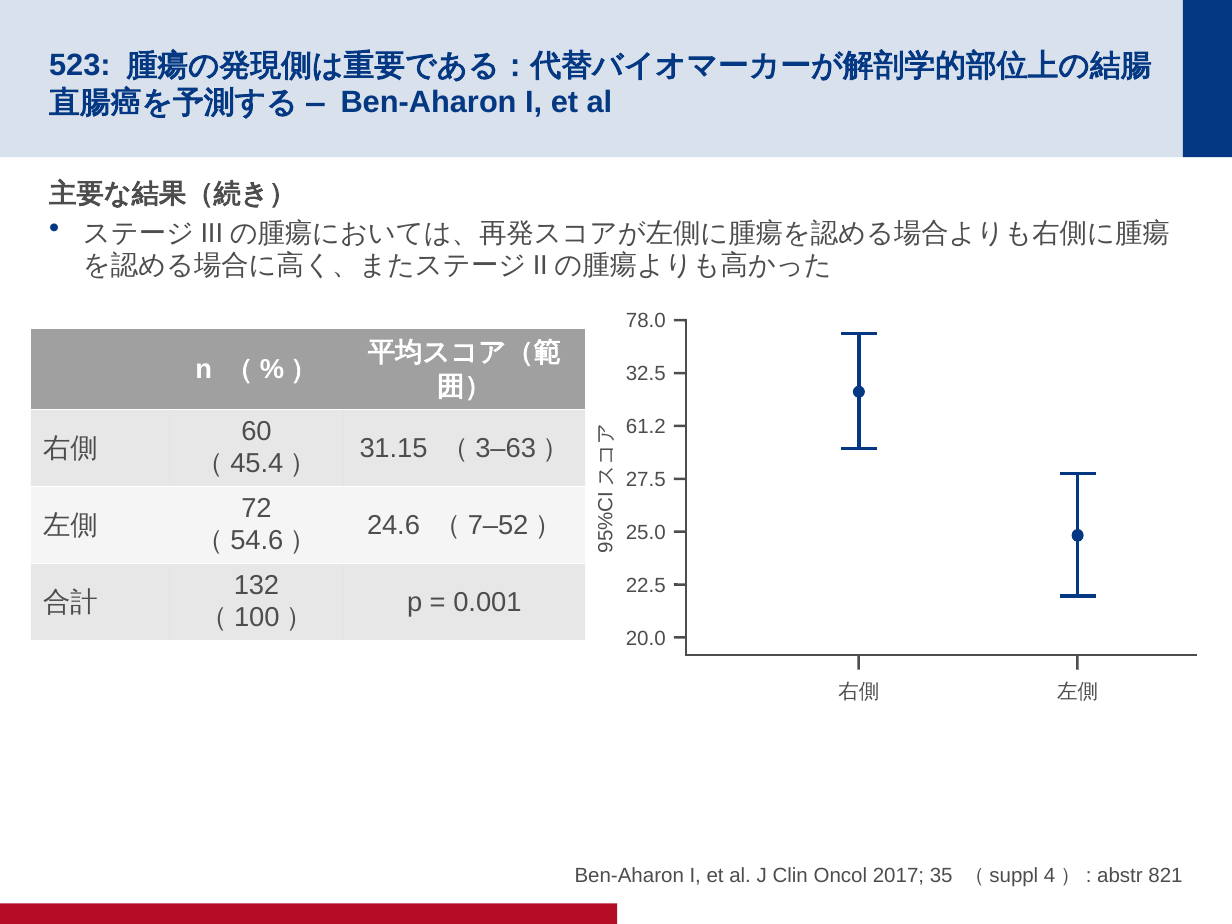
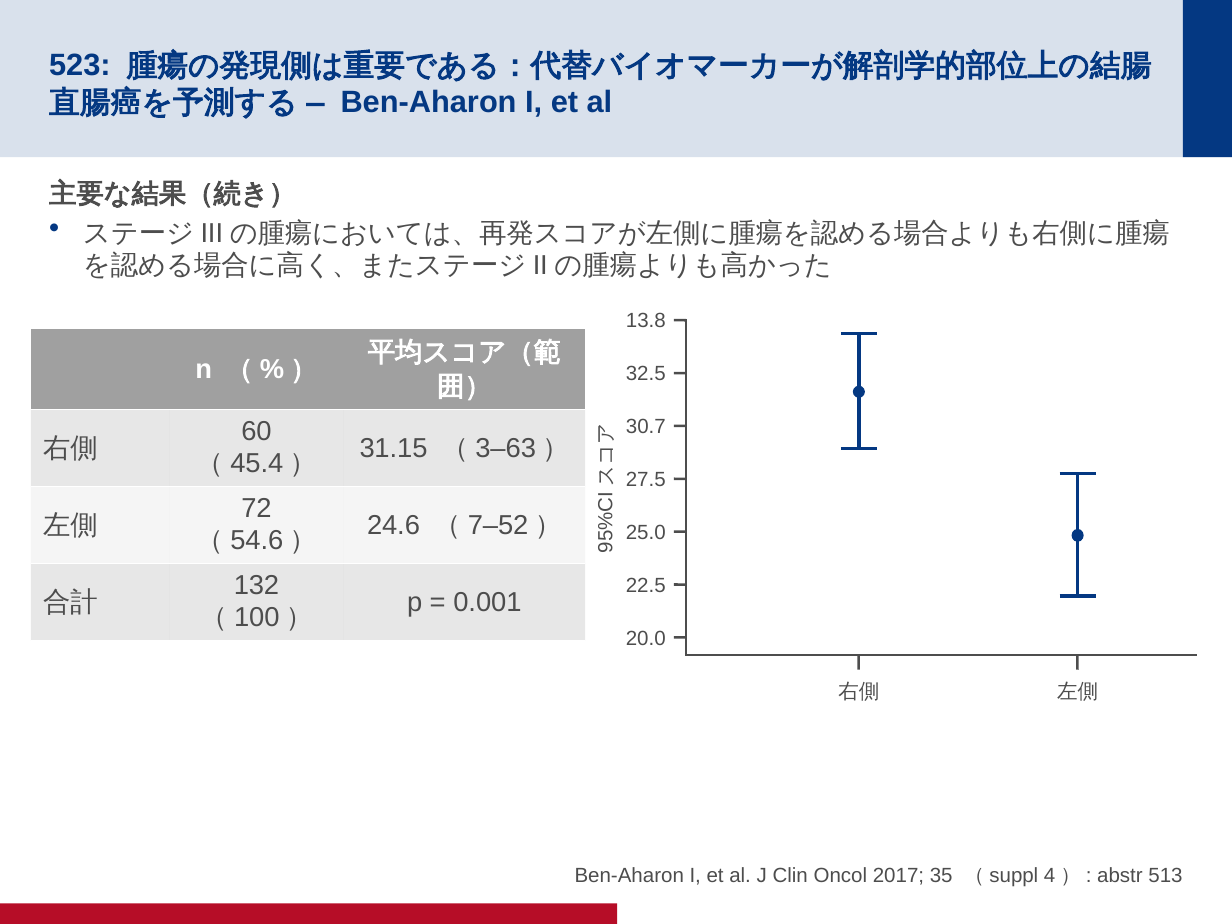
78.0: 78.0 -> 13.8
61.2: 61.2 -> 30.7
821: 821 -> 513
